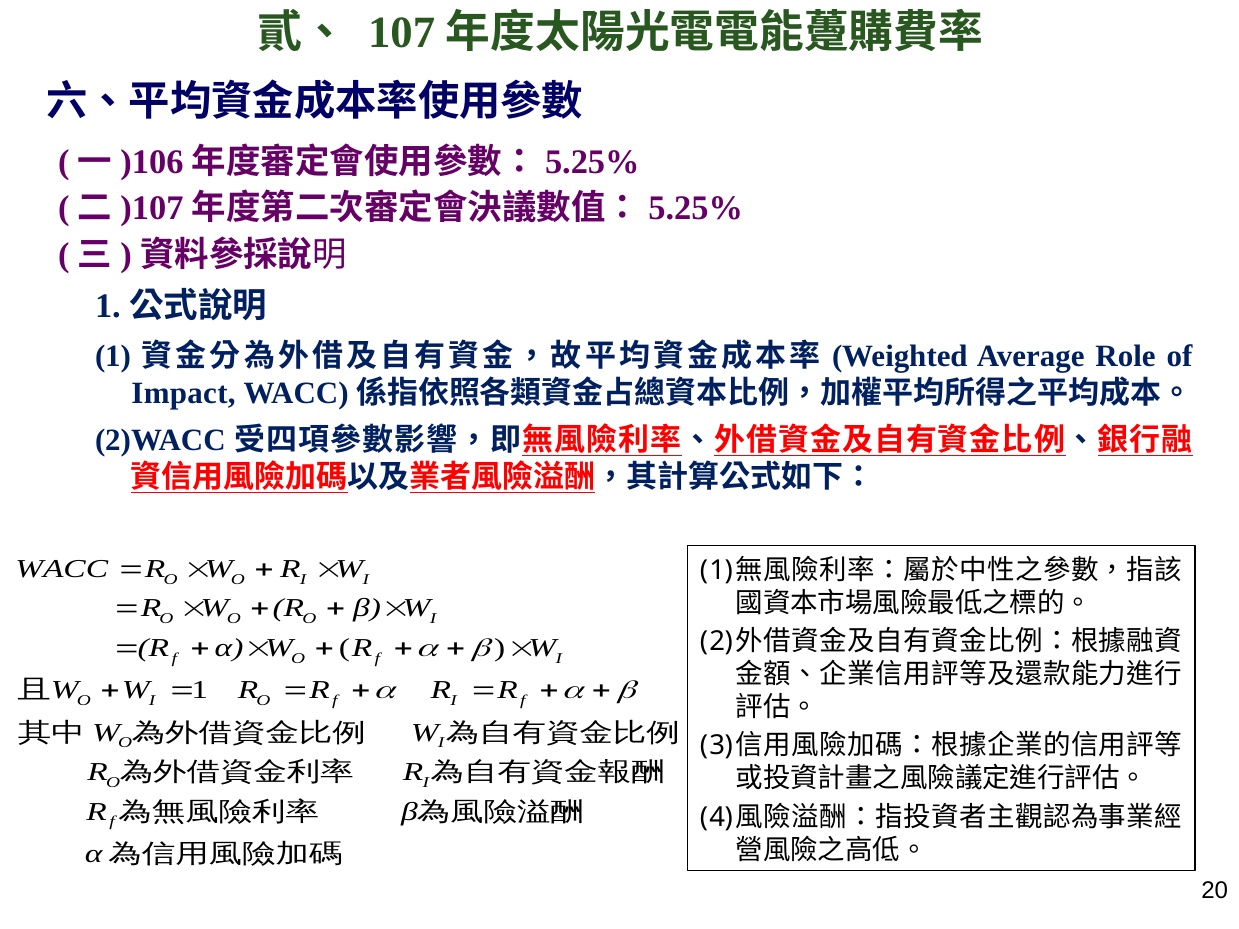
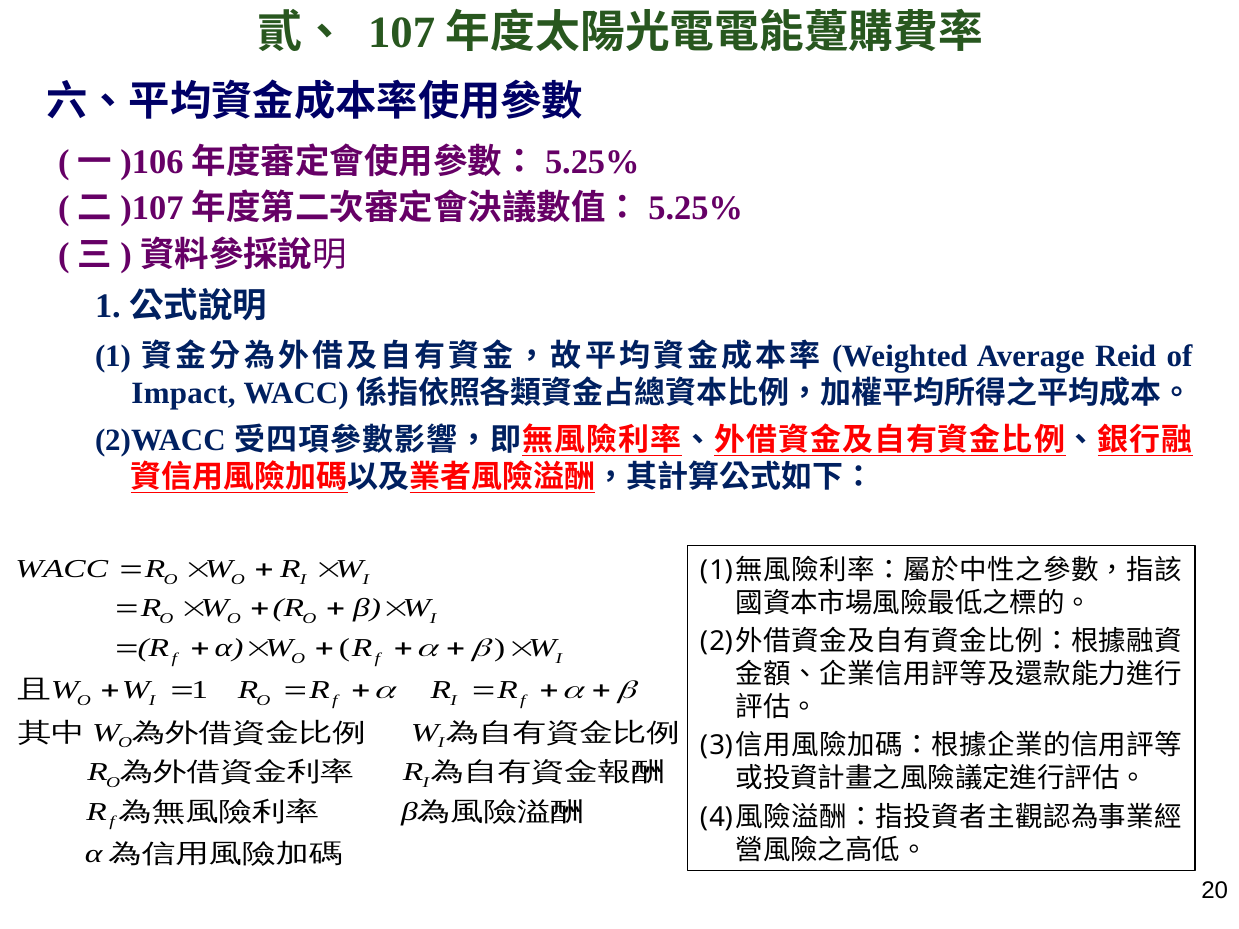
Role: Role -> Reid
